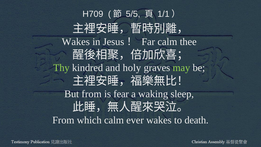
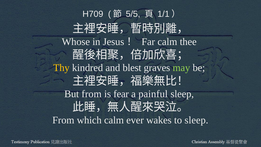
Wakes at (76, 42): Wakes -> Whose
Thy colour: light green -> yellow
holy: holy -> blest
waking: waking -> painful
to death: death -> sleep
